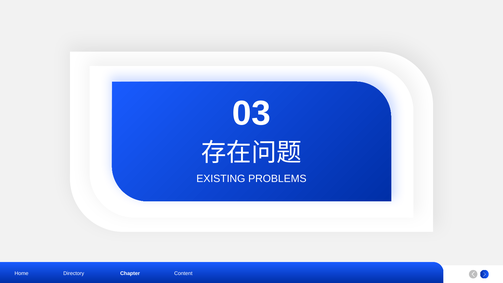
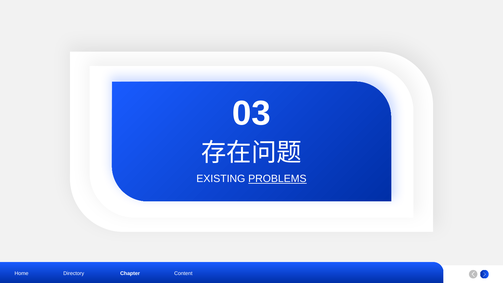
PROBLEMS underline: none -> present
